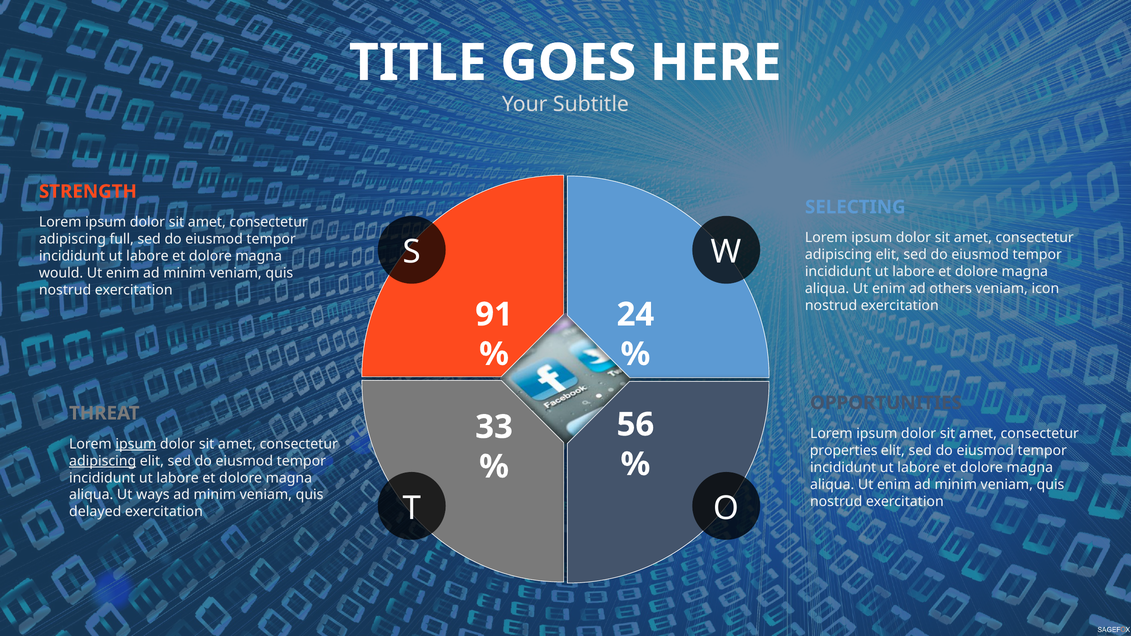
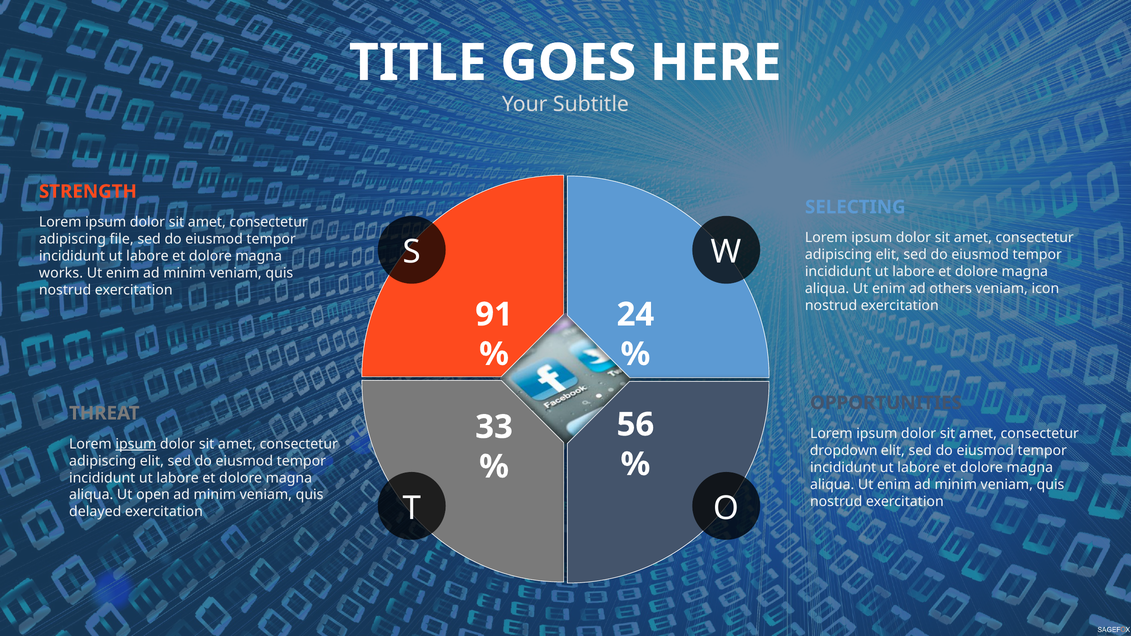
full: full -> file
would: would -> works
properties: properties -> dropdown
adipiscing at (103, 461) underline: present -> none
ways: ways -> open
